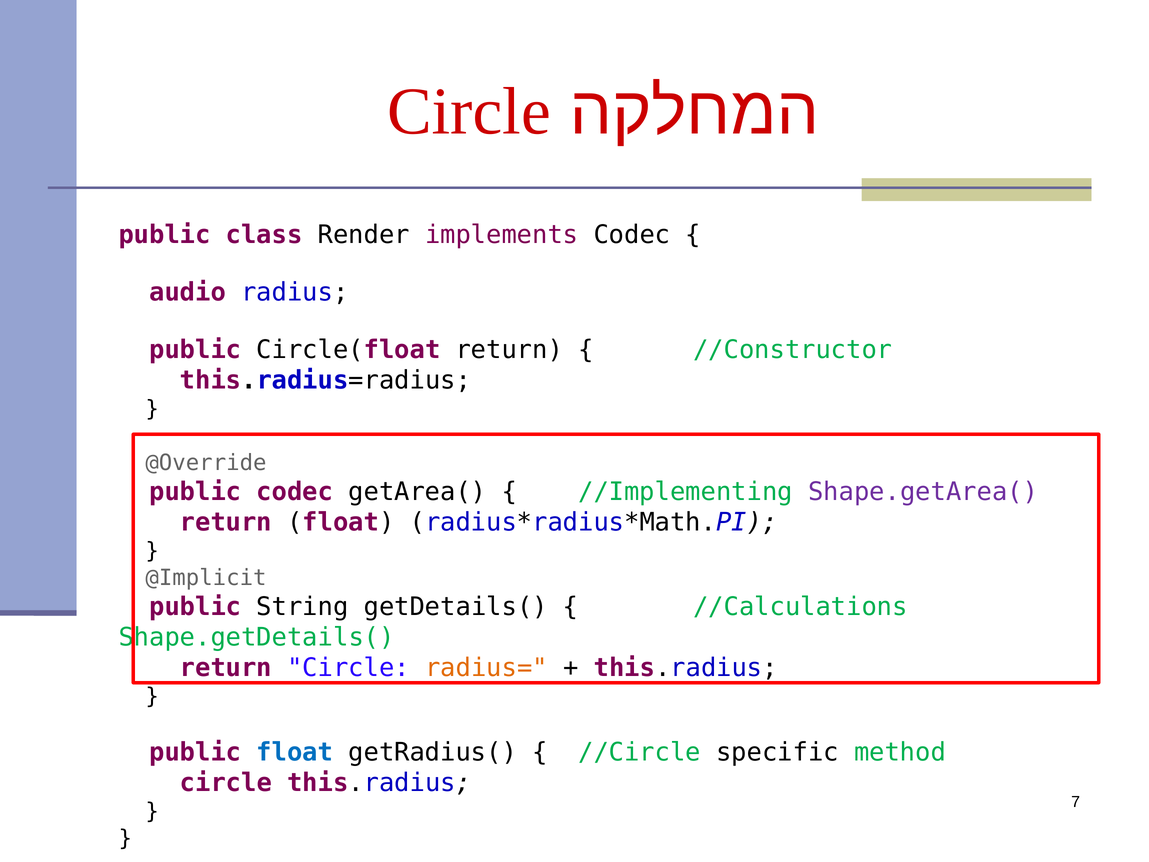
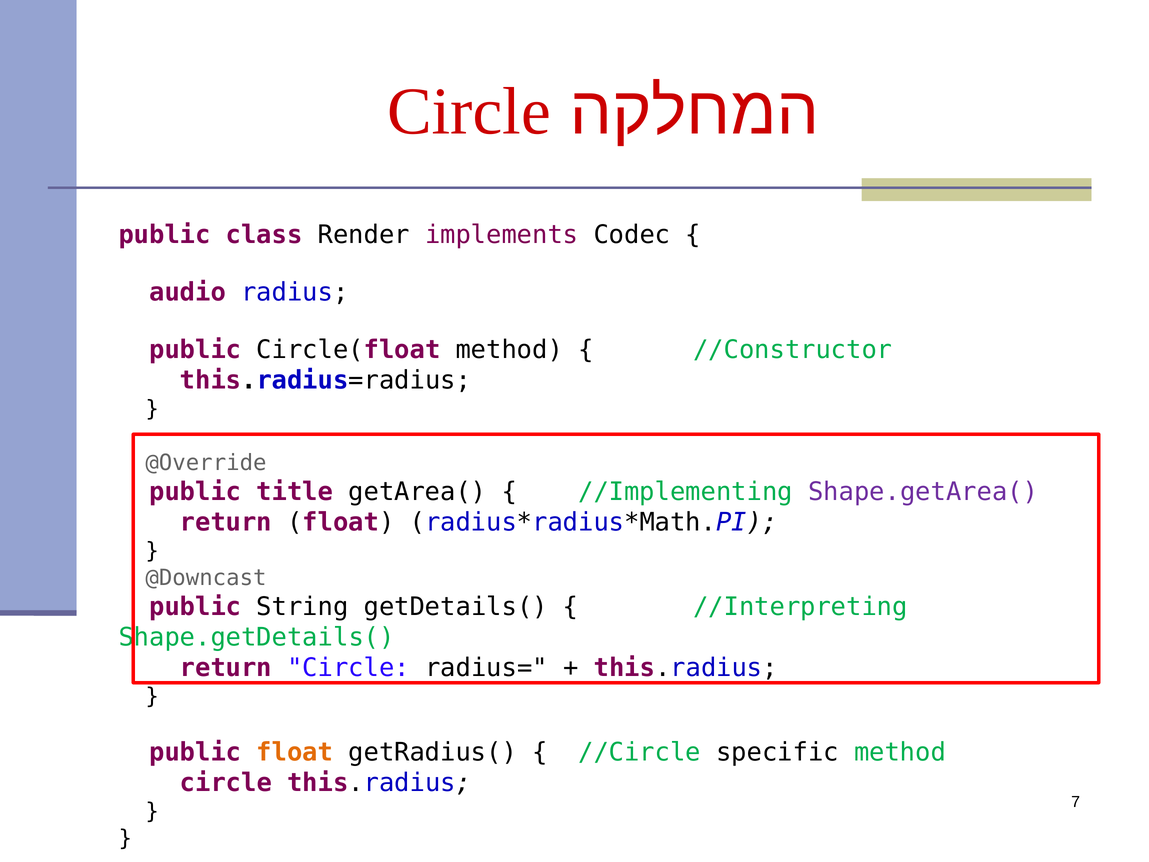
Circle(float return: return -> method
public codec: codec -> title
@Implicit: @Implicit -> @Downcast
//Calculations: //Calculations -> //Interpreting
radius= colour: orange -> black
float at (295, 752) colour: blue -> orange
